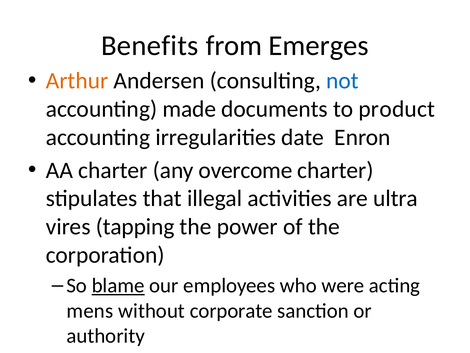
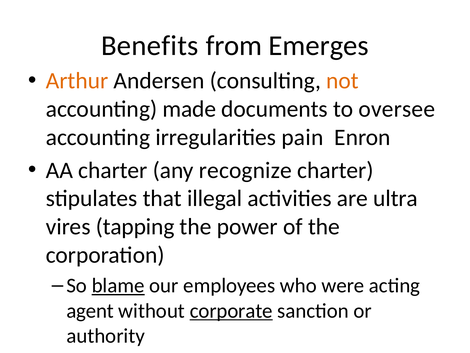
not colour: blue -> orange
product: product -> oversee
date: date -> pain
overcome: overcome -> recognize
mens: mens -> agent
corporate underline: none -> present
